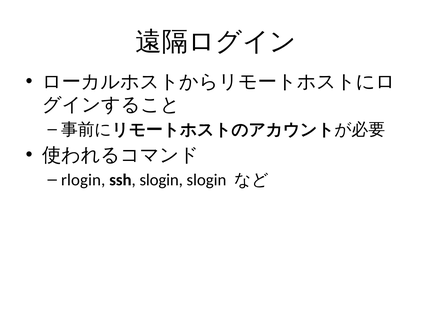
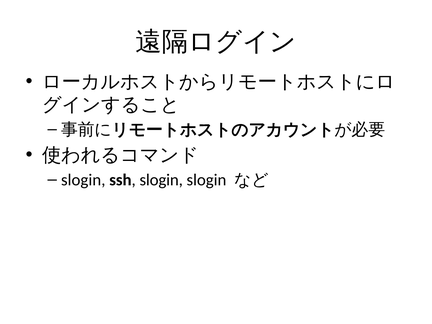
rlogin at (83, 180): rlogin -> slogin
